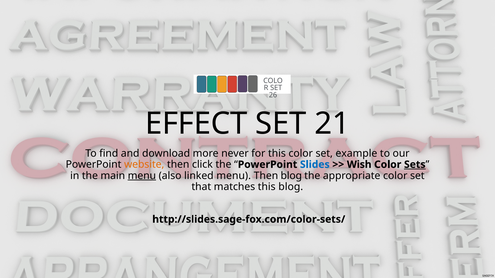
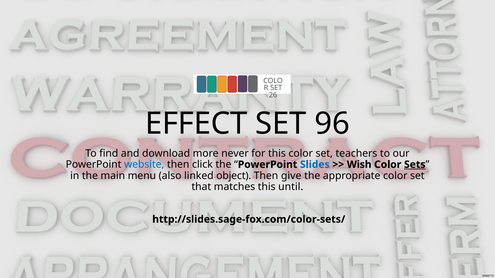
21: 21 -> 96
example: example -> teachers
website colour: orange -> blue
menu at (142, 176) underline: present -> none
linked menu: menu -> object
Then blog: blog -> give
this blog: blog -> until
